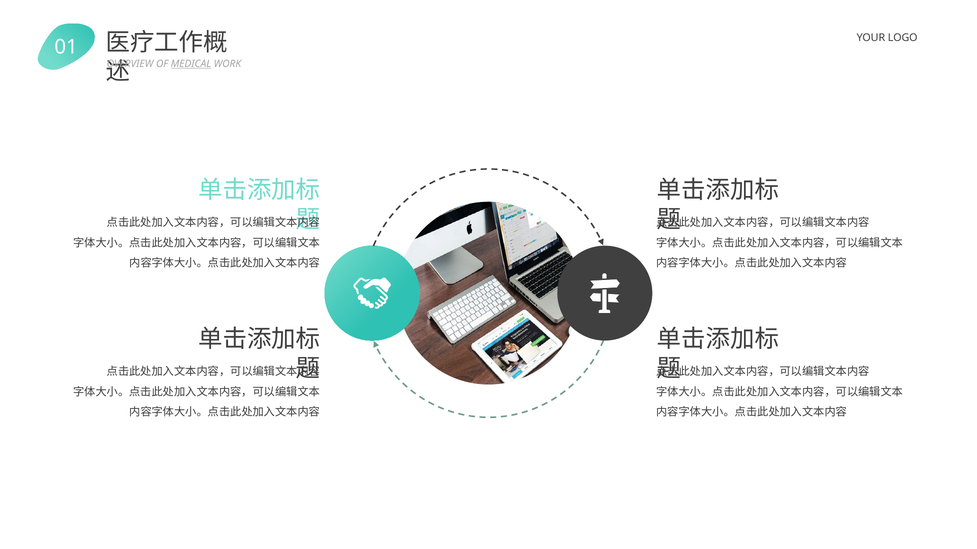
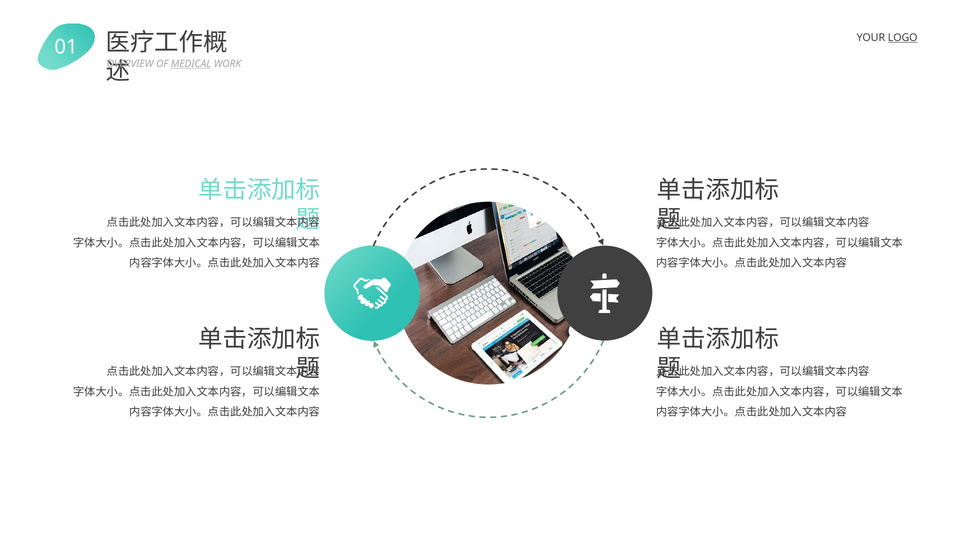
LOGO underline: none -> present
